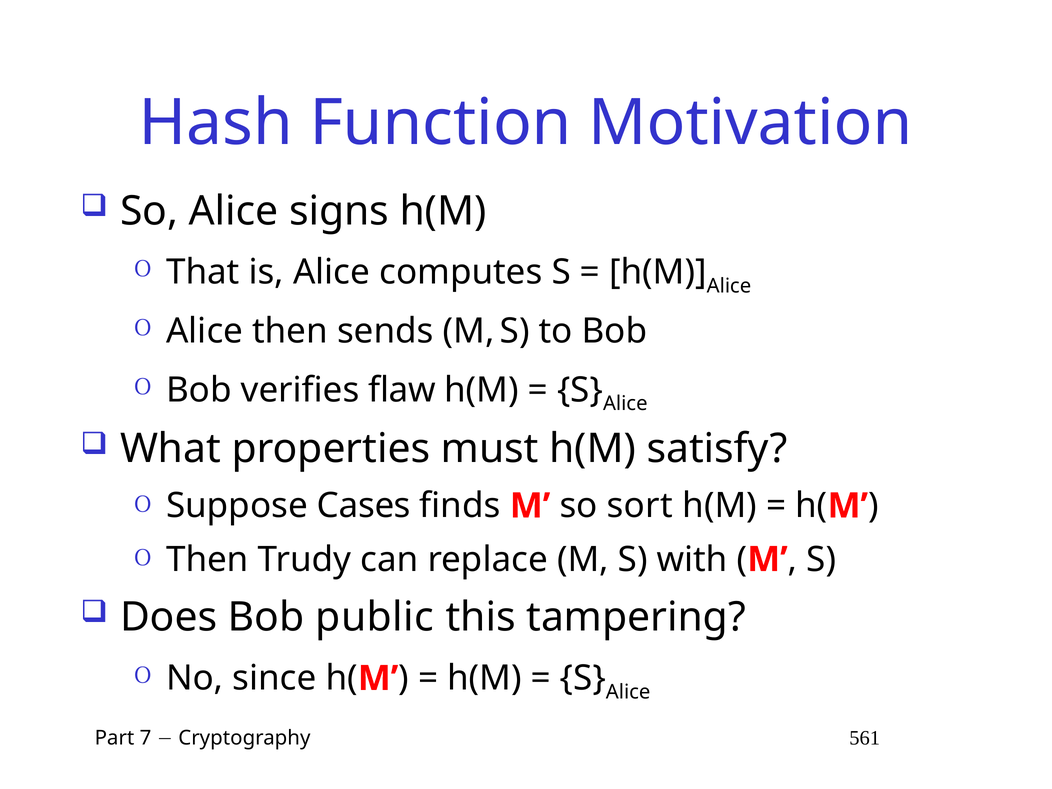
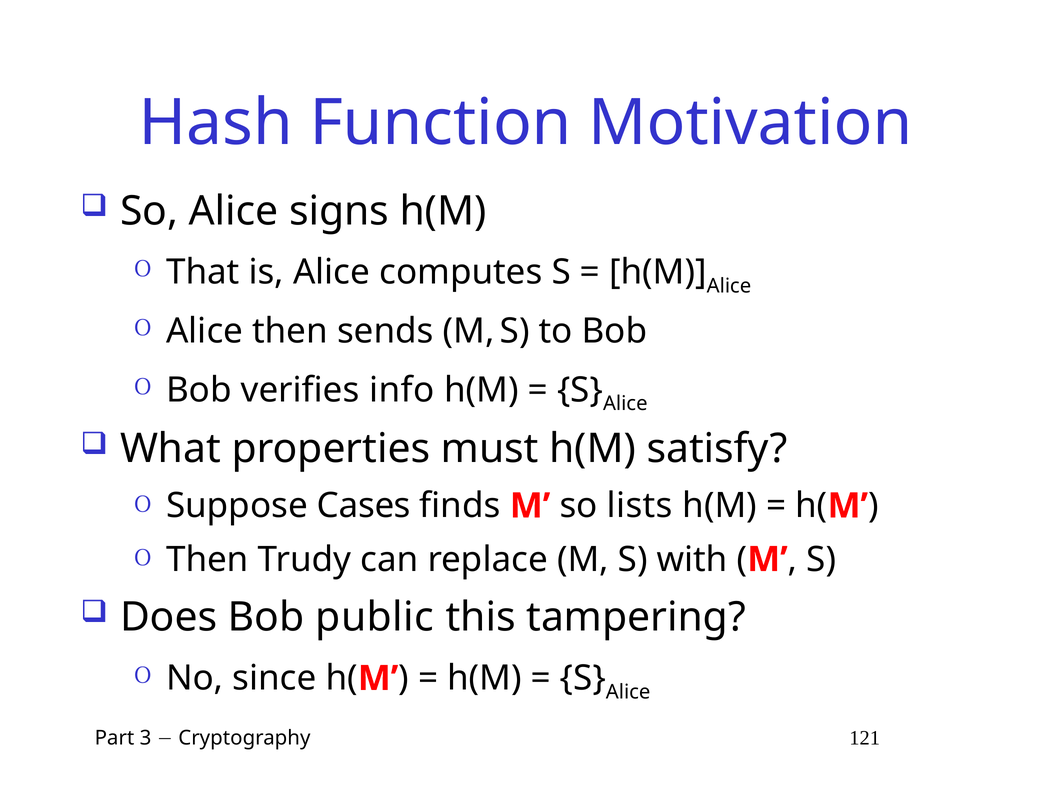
flaw: flaw -> info
sort: sort -> lists
7: 7 -> 3
561: 561 -> 121
